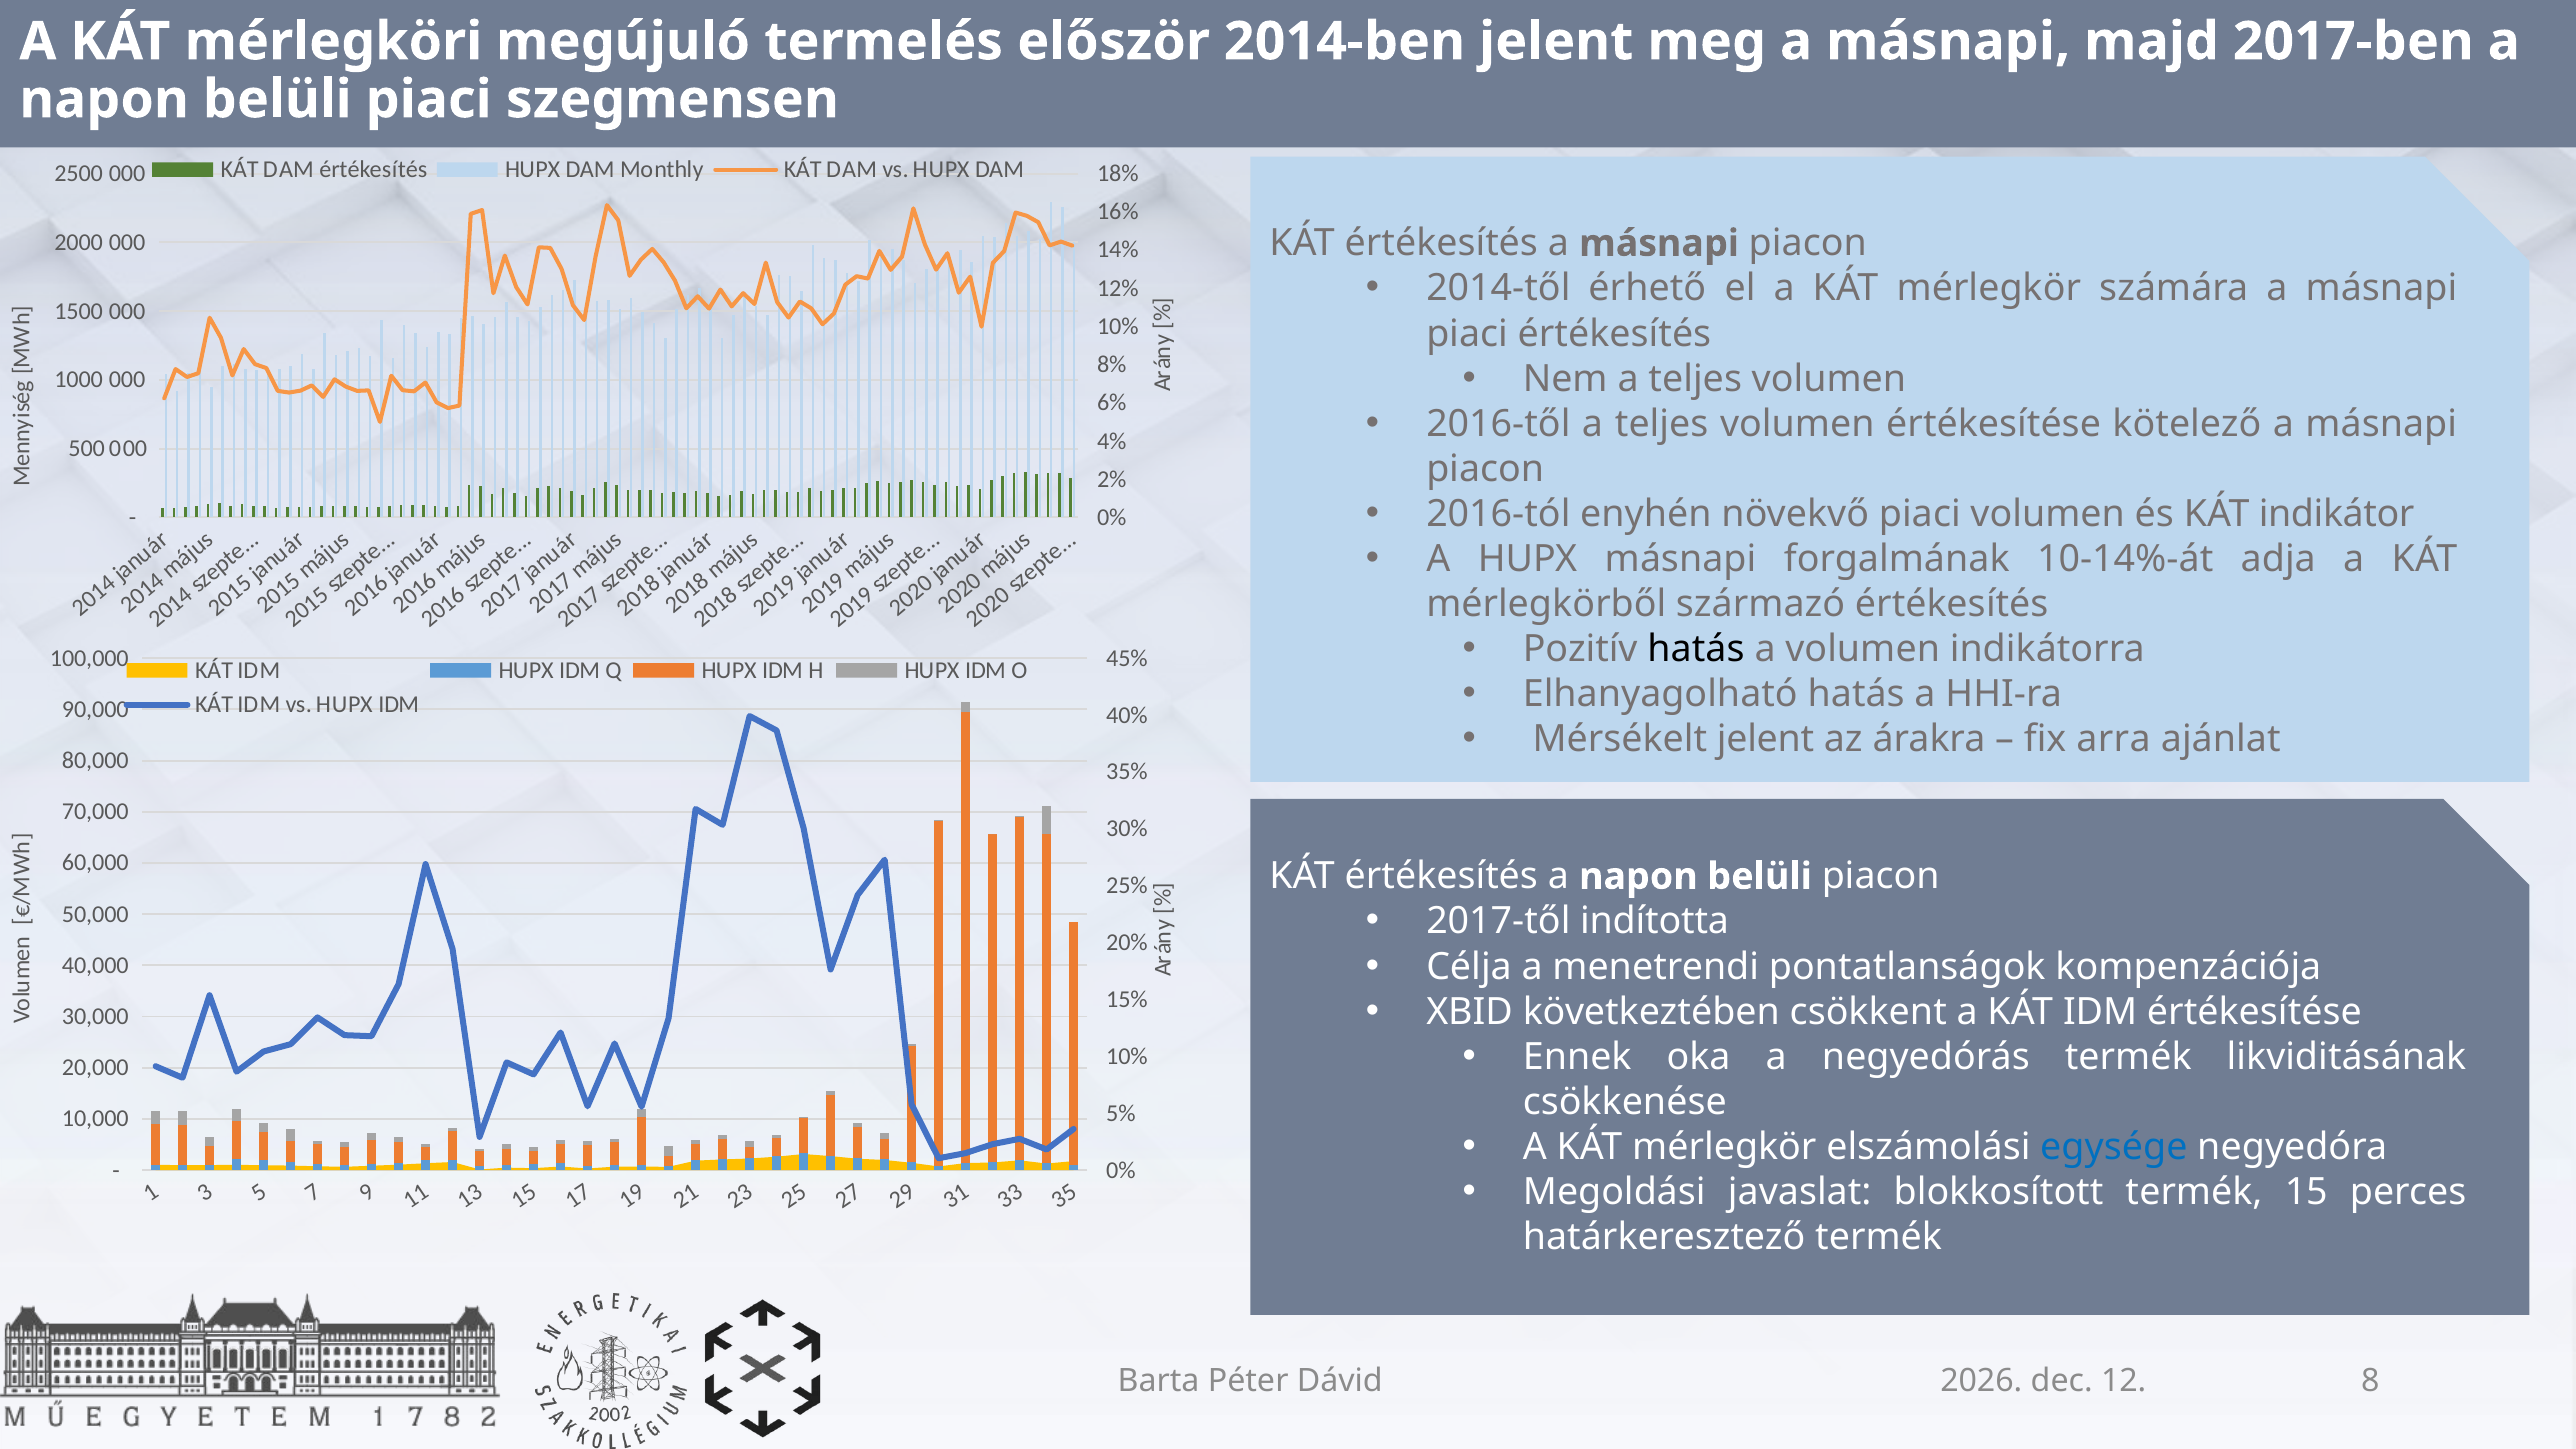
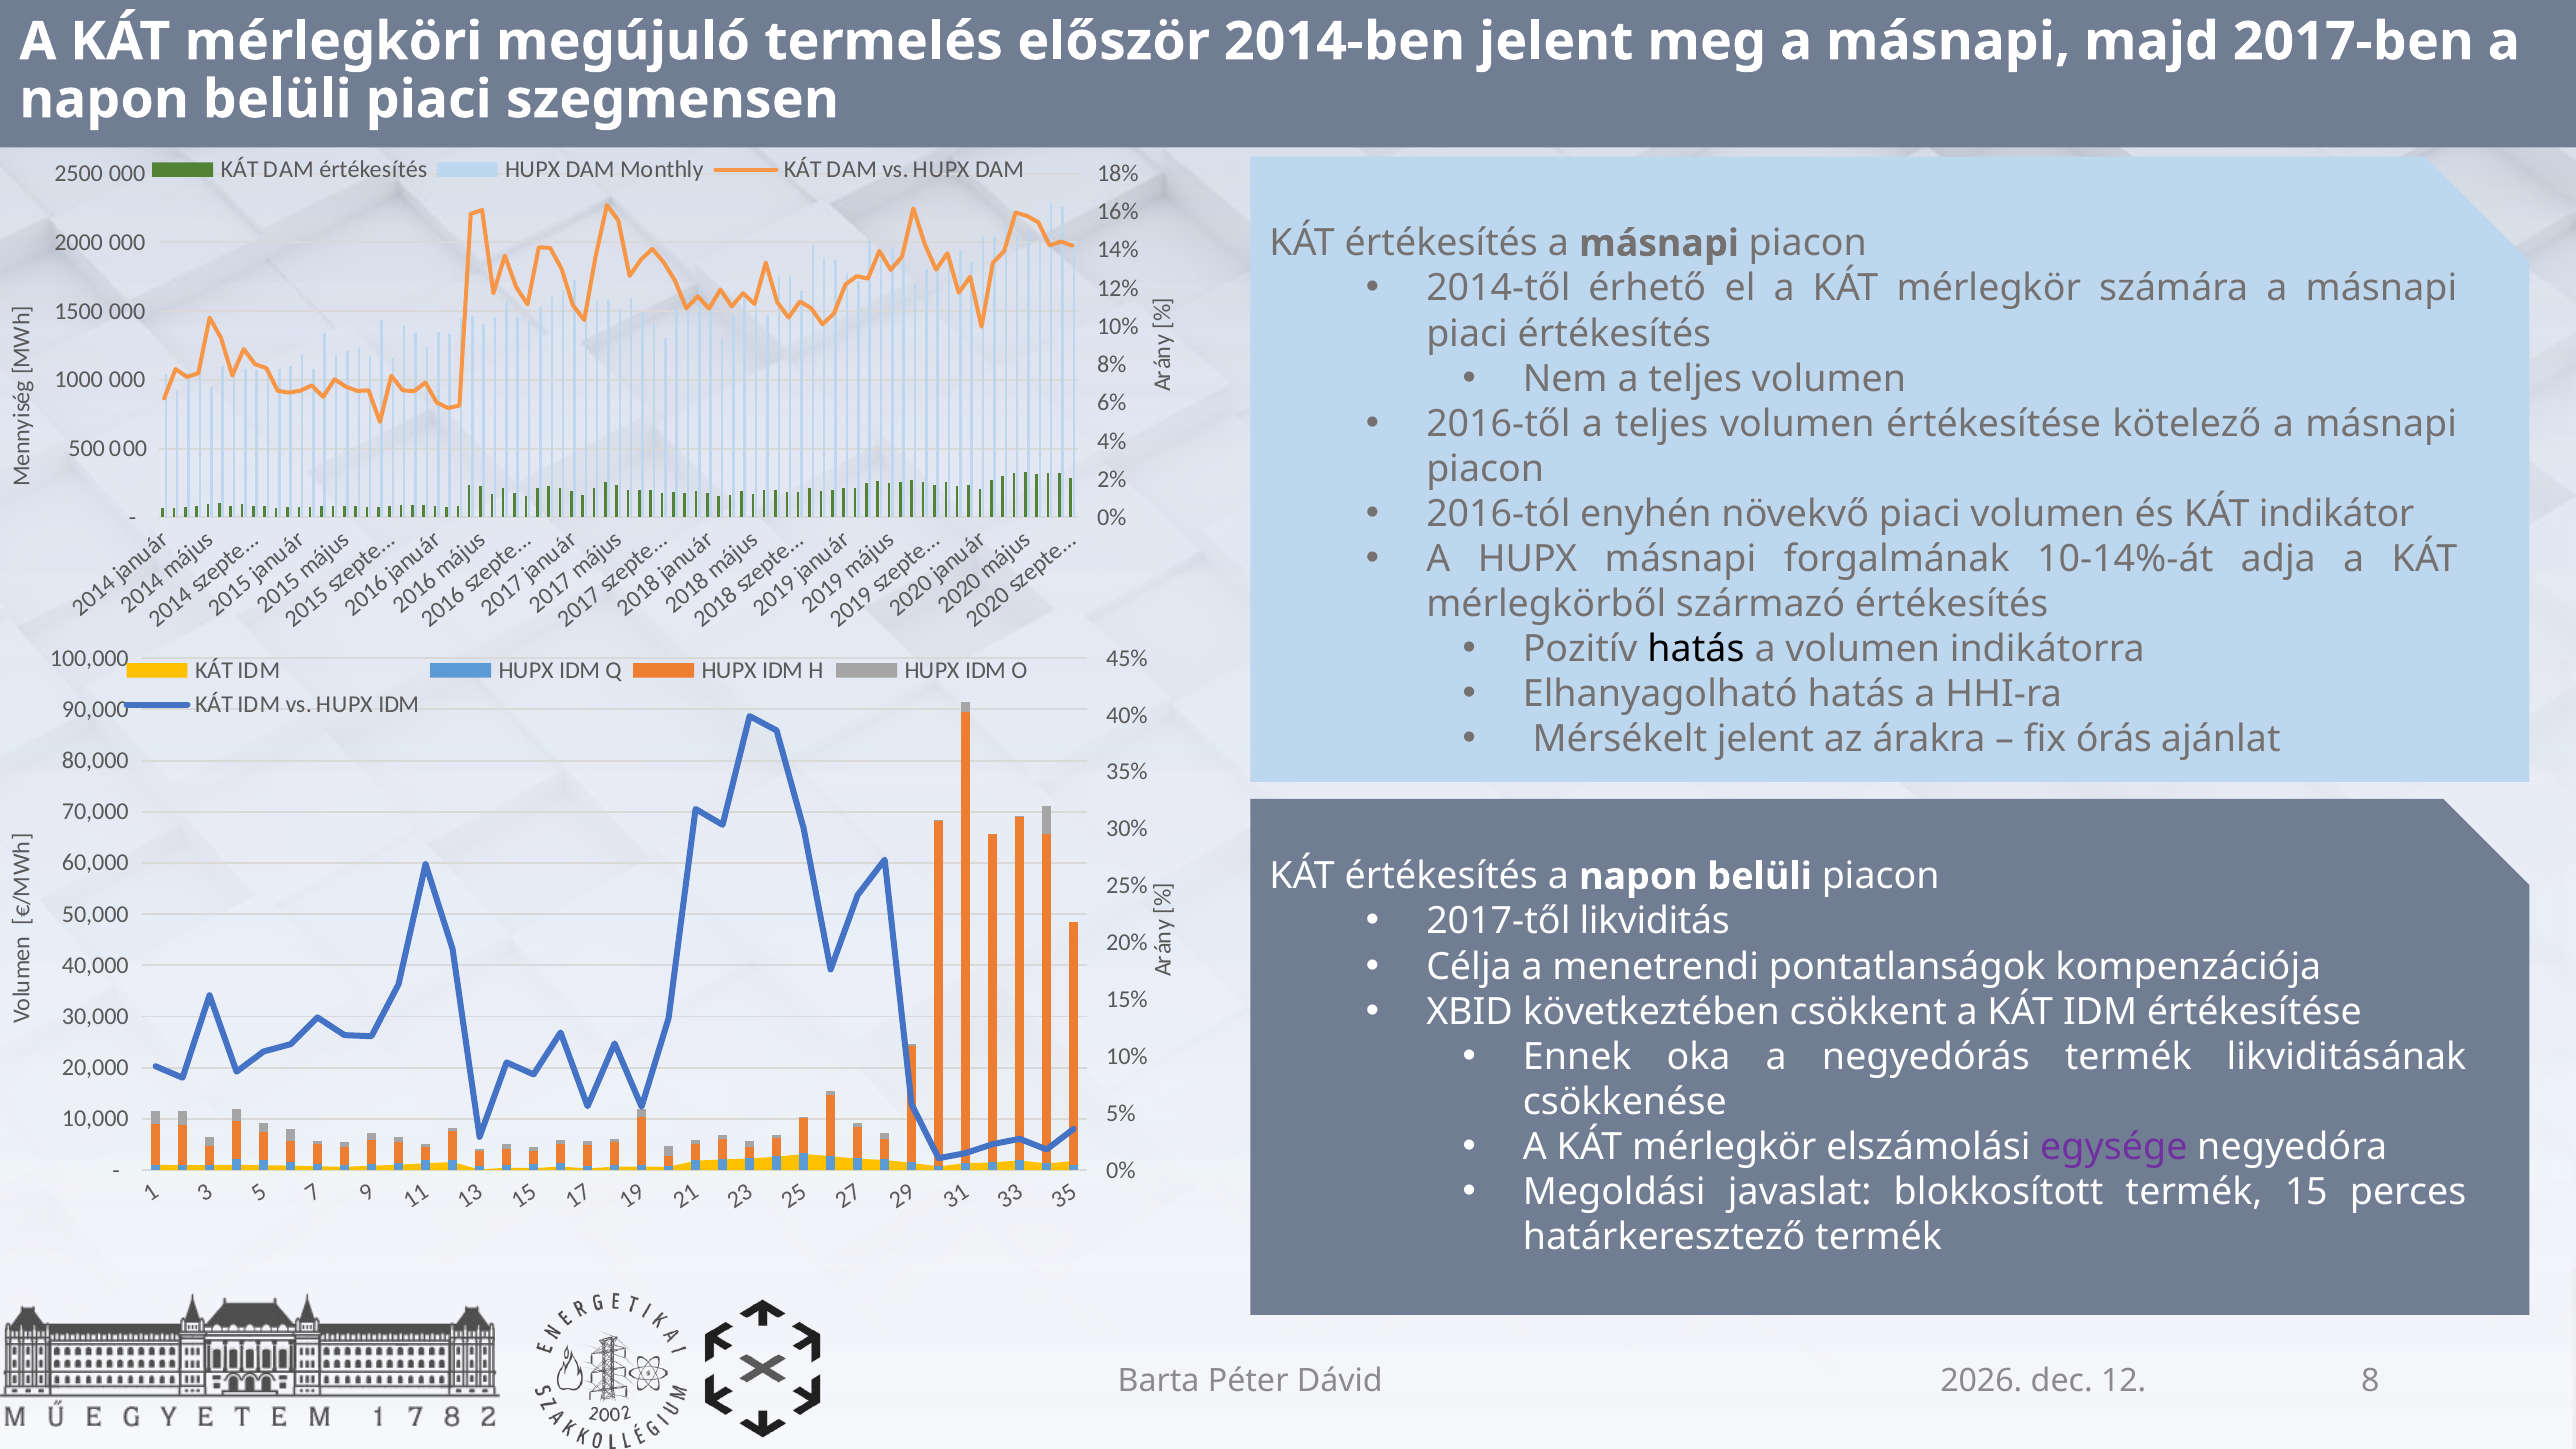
arra: arra -> órás
indította: indította -> likviditás
egysége colour: blue -> purple
